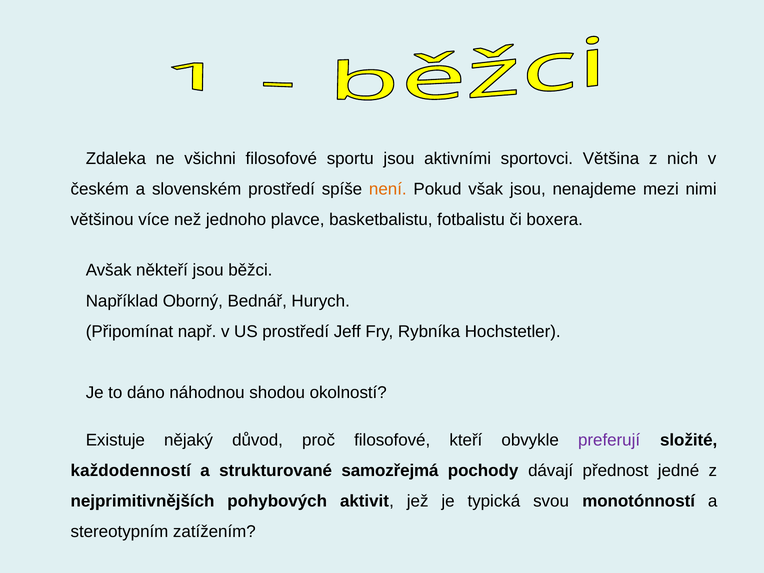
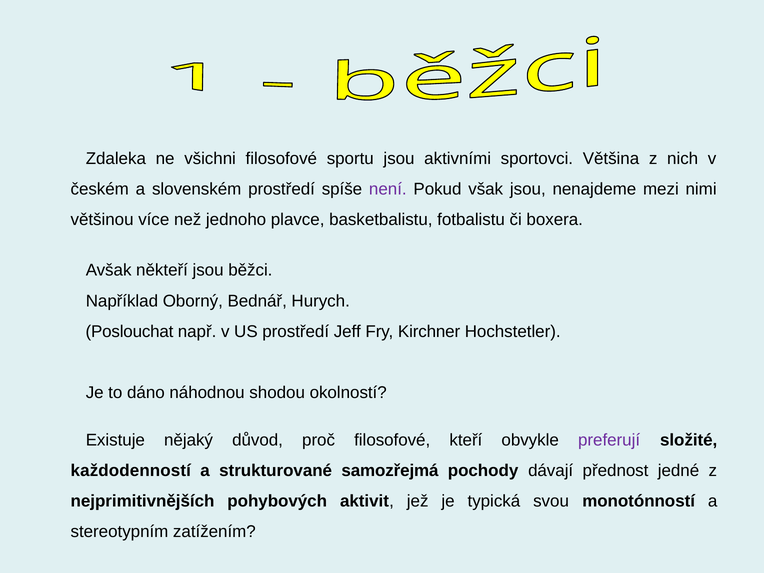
není colour: orange -> purple
Připomínat: Připomínat -> Poslouchat
Rybníka: Rybníka -> Kirchner
